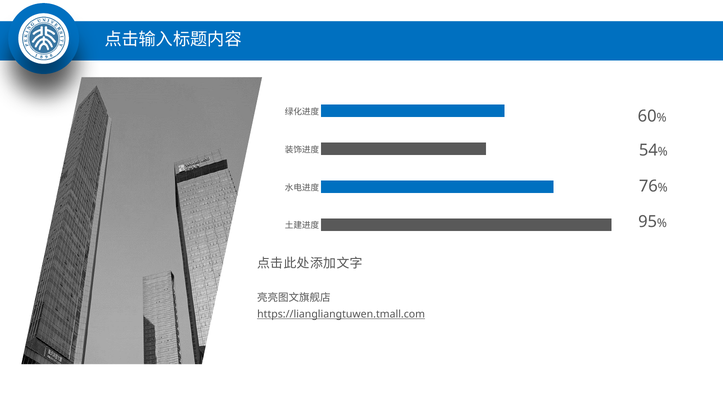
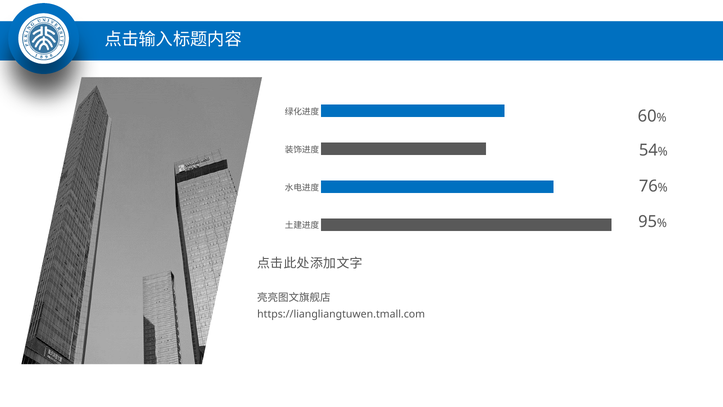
https://liangliangtuwen.tmall.com underline: present -> none
